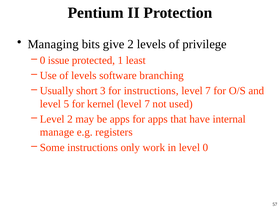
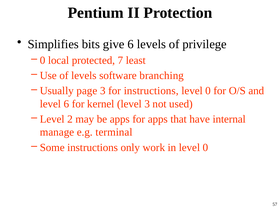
Managing: Managing -> Simplifies
give 2: 2 -> 6
issue: issue -> local
1: 1 -> 7
short: short -> page
7 at (208, 91): 7 -> 0
level 5: 5 -> 6
kernel level 7: 7 -> 3
registers: registers -> terminal
